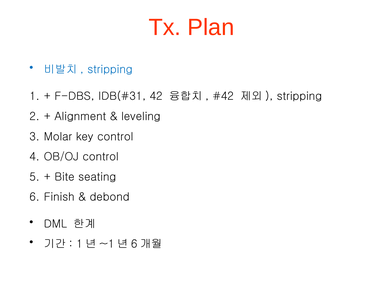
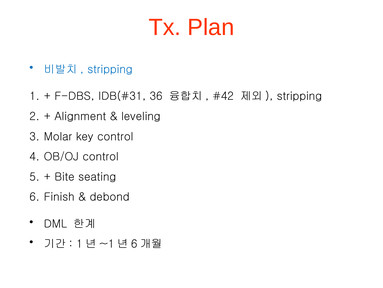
42: 42 -> 36
